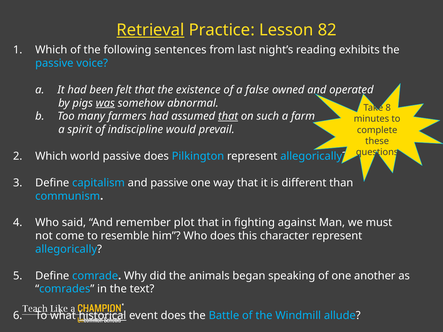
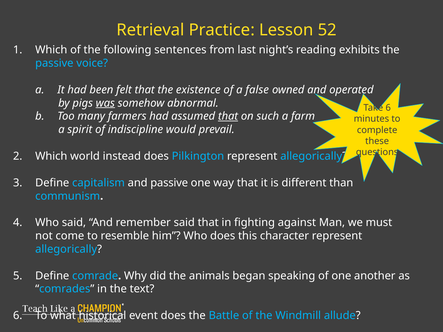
Retrieval underline: present -> none
82: 82 -> 52
Take 8: 8 -> 6
world passive: passive -> instead
remember plot: plot -> said
historical underline: present -> none
